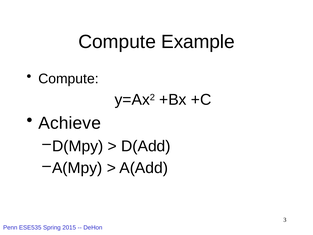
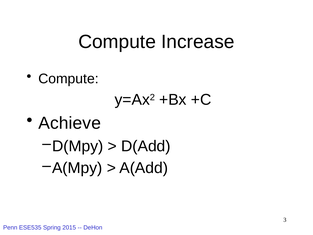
Example: Example -> Increase
